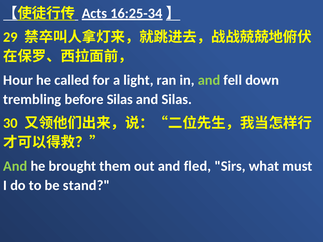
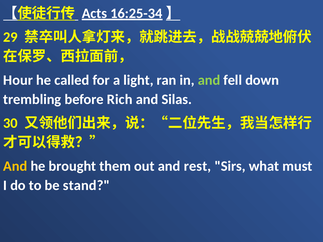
before Silas: Silas -> Rich
And at (15, 166) colour: light green -> yellow
fled: fled -> rest
